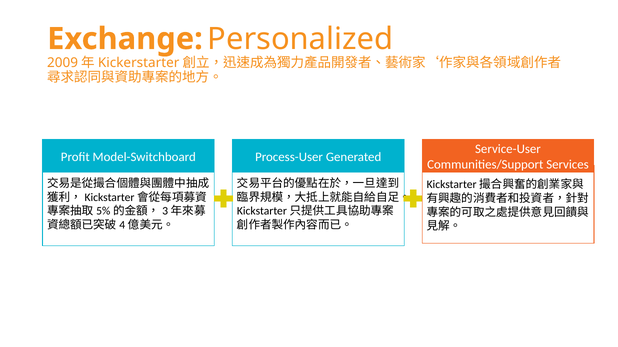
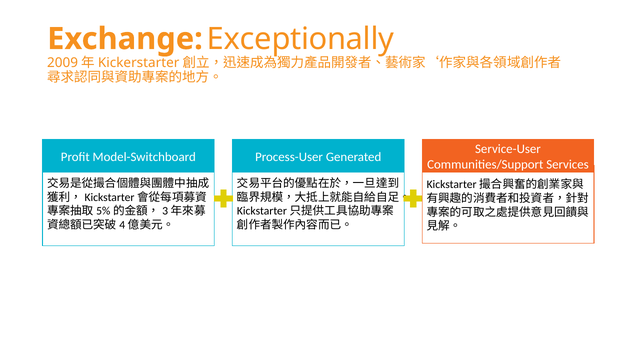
Personalized: Personalized -> Exceptionally
